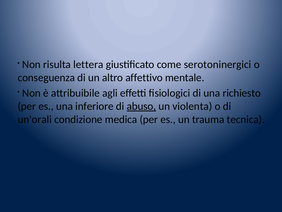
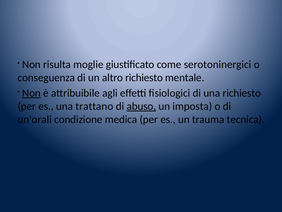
lettera: lettera -> moglie
altro affettivo: affettivo -> richiesto
Non at (31, 93) underline: none -> present
inferiore: inferiore -> trattano
violenta: violenta -> imposta
